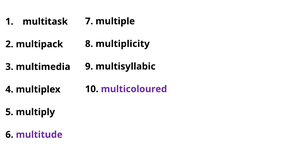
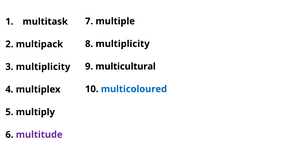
multisyllabic: multisyllabic -> multicultural
3 multimedia: multimedia -> multiplicity
multicoloured colour: purple -> blue
